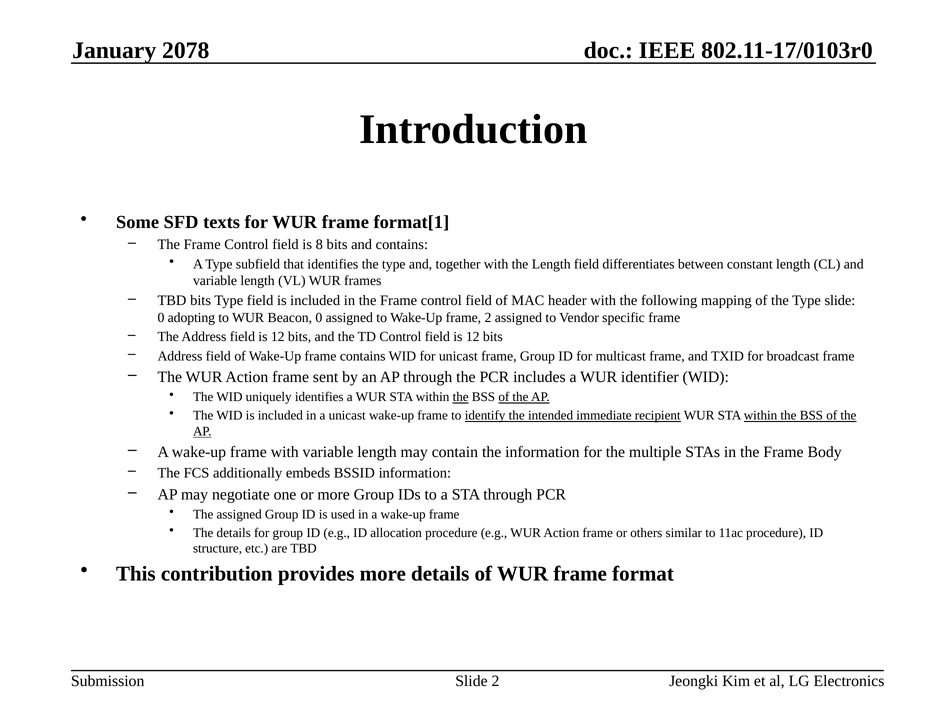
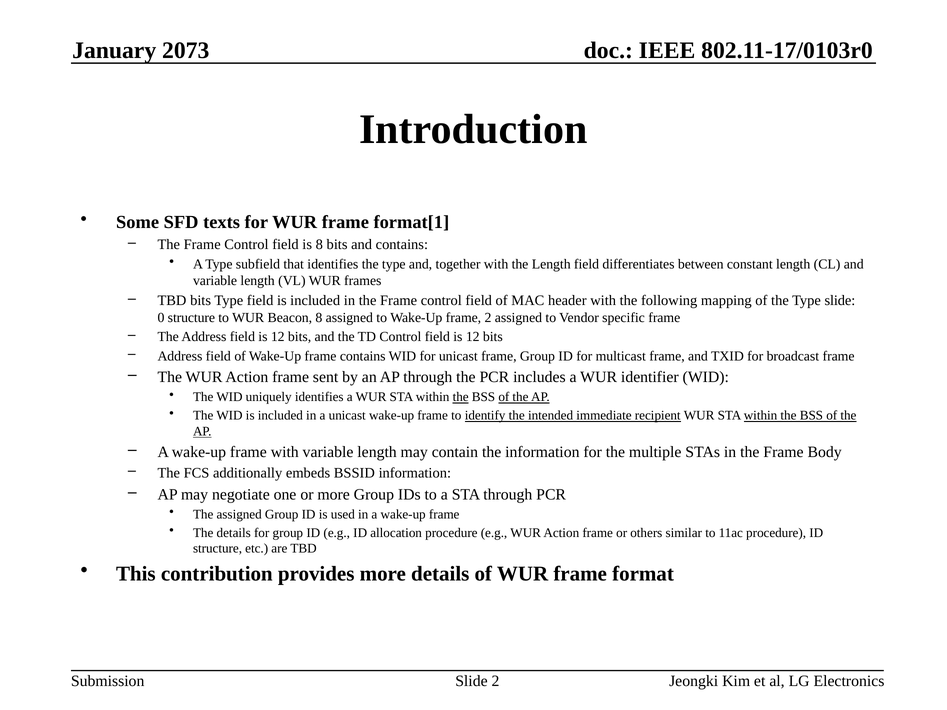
2078: 2078 -> 2073
0 adopting: adopting -> structure
Beacon 0: 0 -> 8
